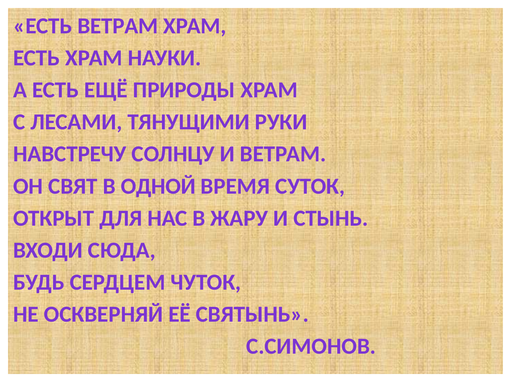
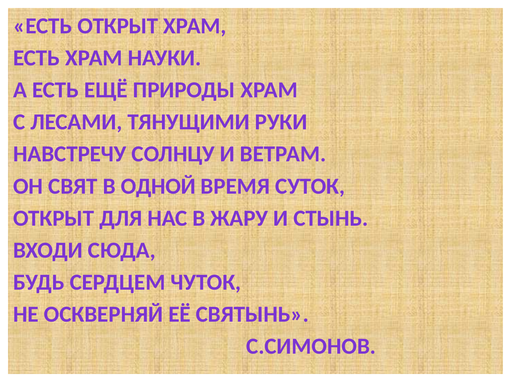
ЕСТЬ ВЕТРАМ: ВЕТРАМ -> ОТКРЫТ
